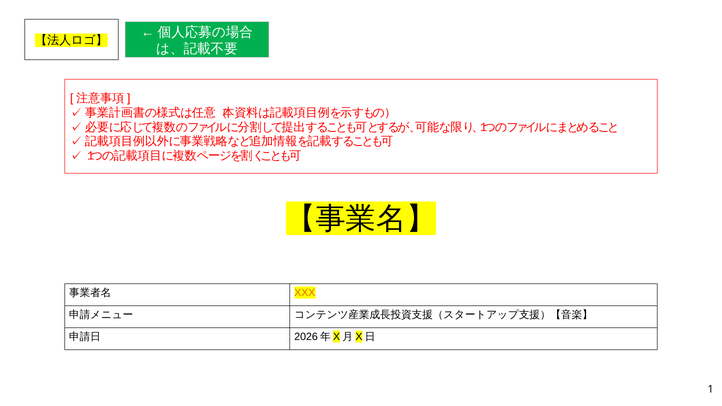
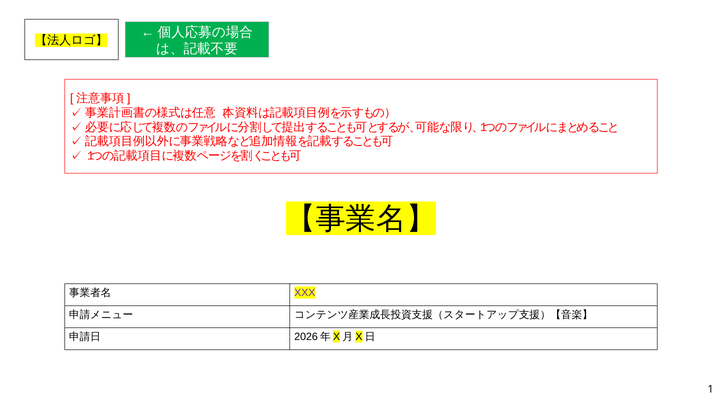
XXX colour: orange -> purple
